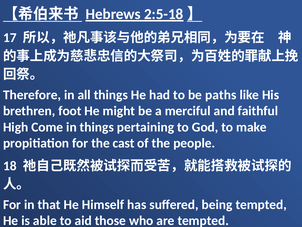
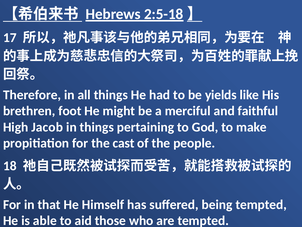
paths: paths -> yields
Come: Come -> Jacob
